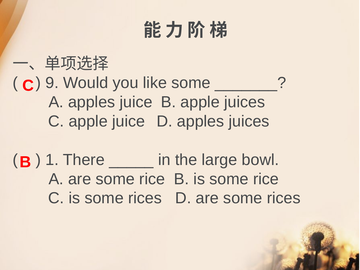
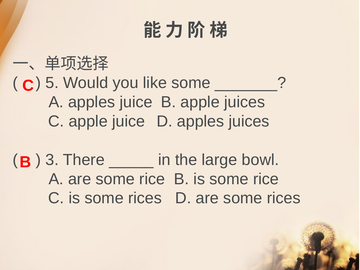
9: 9 -> 5
1: 1 -> 3
